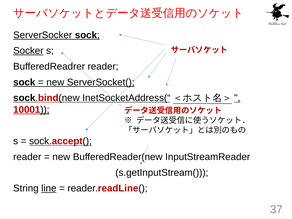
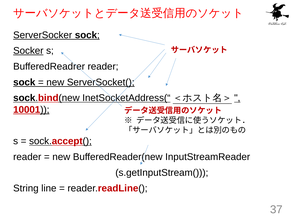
line underline: present -> none
